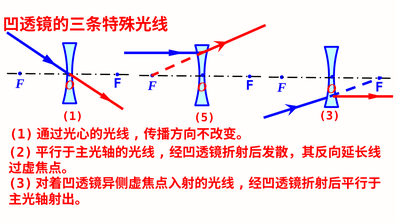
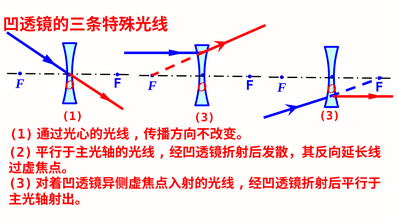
1 5: 5 -> 3
